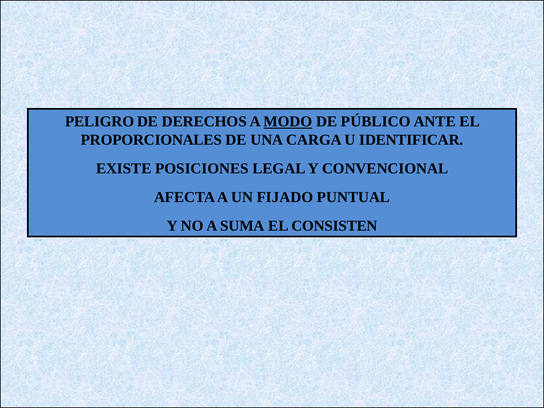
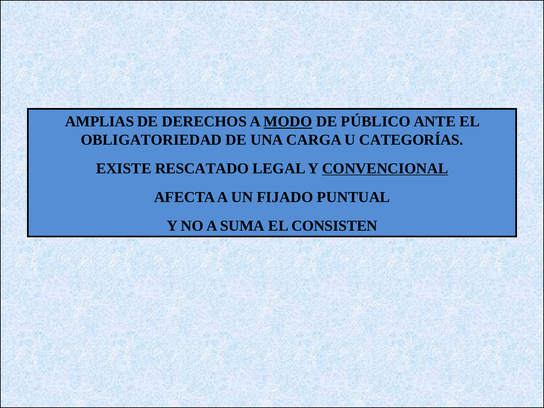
PELIGRO: PELIGRO -> AMPLIAS
PROPORCIONALES: PROPORCIONALES -> OBLIGATORIEDAD
IDENTIFICAR: IDENTIFICAR -> CATEGORÍAS
POSICIONES: POSICIONES -> RESCATADO
CONVENCIONAL underline: none -> present
